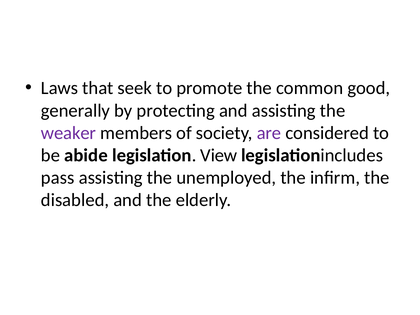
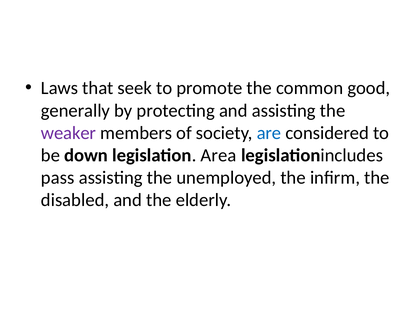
are colour: purple -> blue
abide: abide -> down
View: View -> Area
